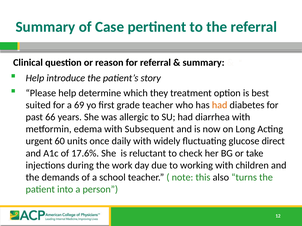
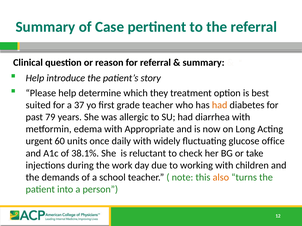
69: 69 -> 37
66: 66 -> 79
Subsequent: Subsequent -> Appropriate
direct: direct -> office
17.6%: 17.6% -> 38.1%
also colour: black -> orange
